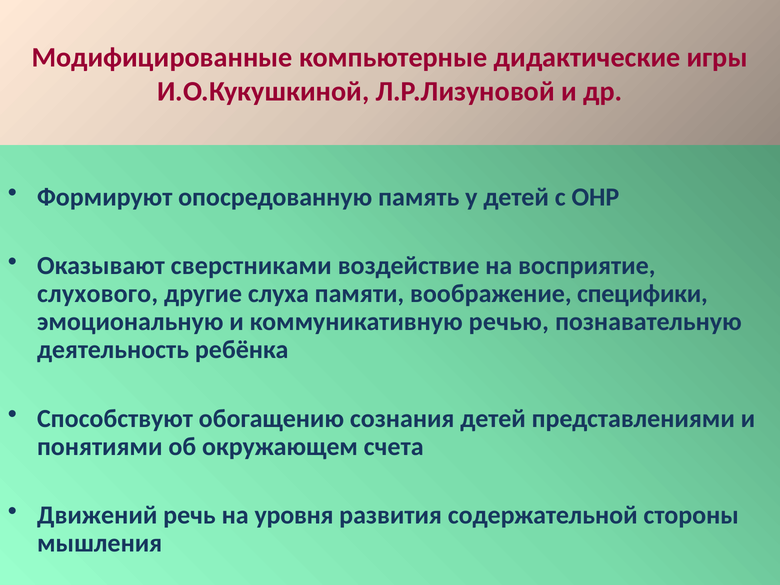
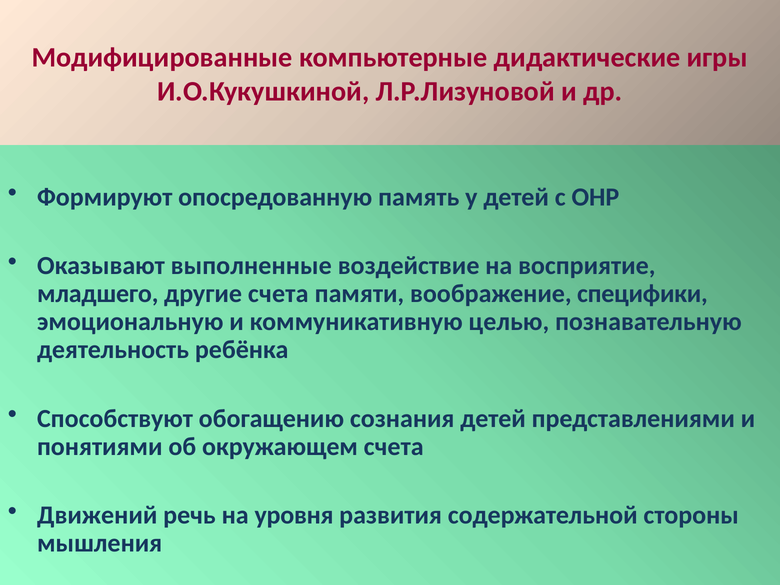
сверстниками: сверстниками -> выполненные
слухового: слухового -> младшего
другие слуха: слуха -> счета
речью: речью -> целью
